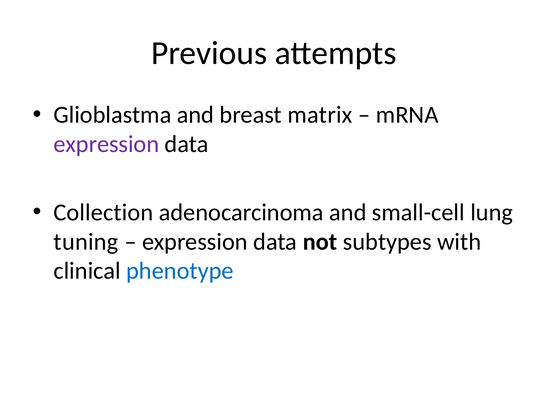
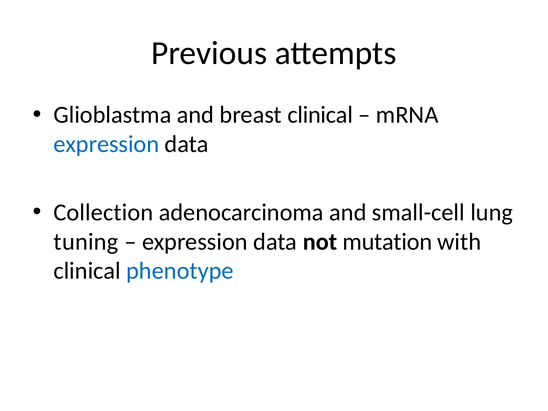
breast matrix: matrix -> clinical
expression at (106, 144) colour: purple -> blue
subtypes: subtypes -> mutation
